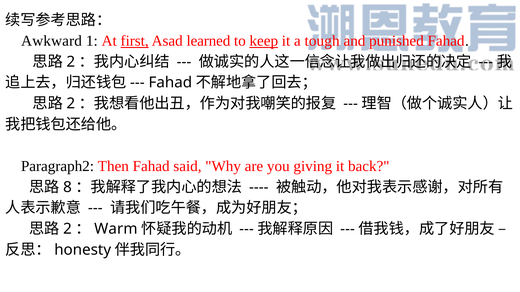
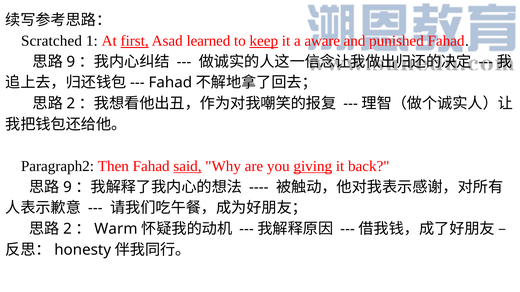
Awkward: Awkward -> Scratched
tough: tough -> aware
2 at (71, 62): 2 -> 9
said underline: none -> present
giving underline: none -> present
8 at (67, 187): 8 -> 9
